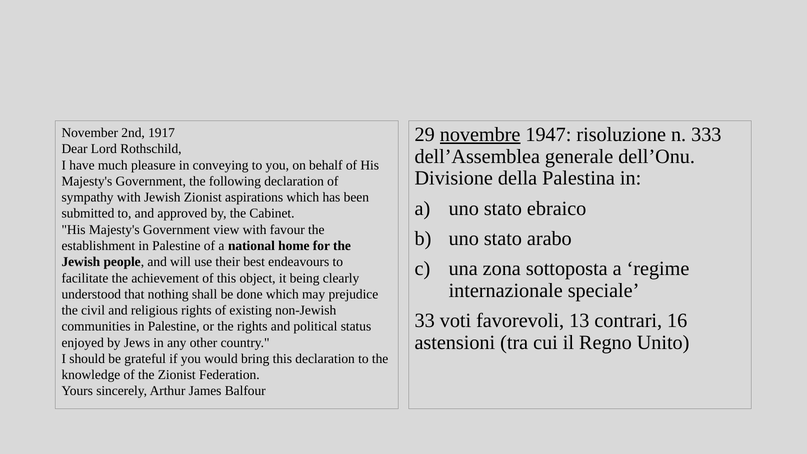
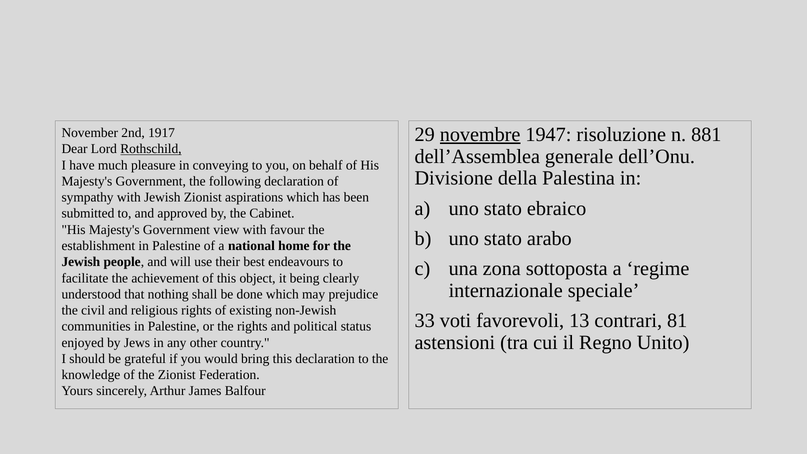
333: 333 -> 881
Rothschild underline: none -> present
16: 16 -> 81
